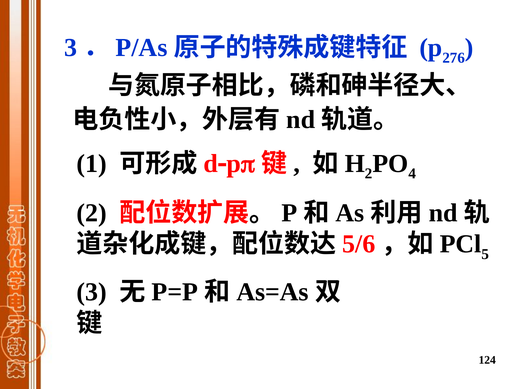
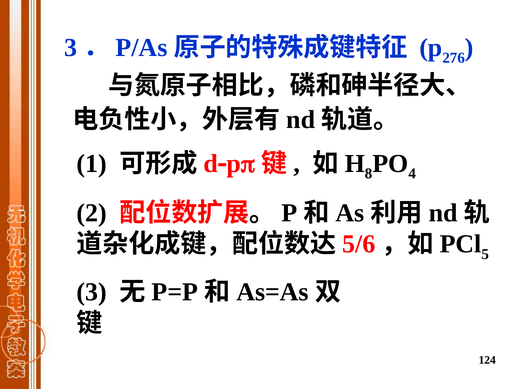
2 at (369, 174): 2 -> 8
